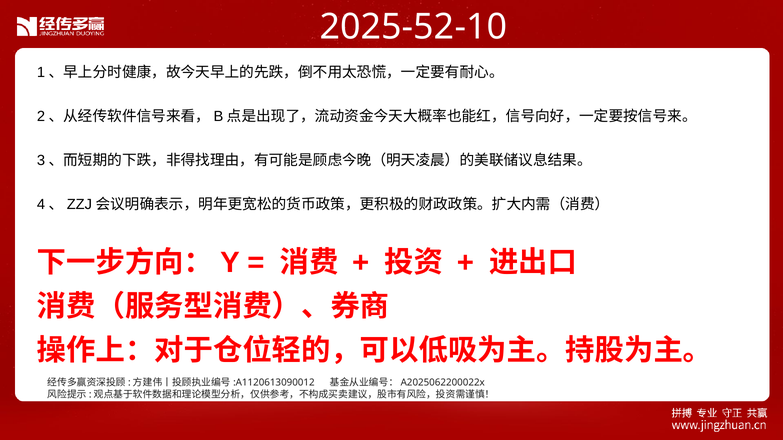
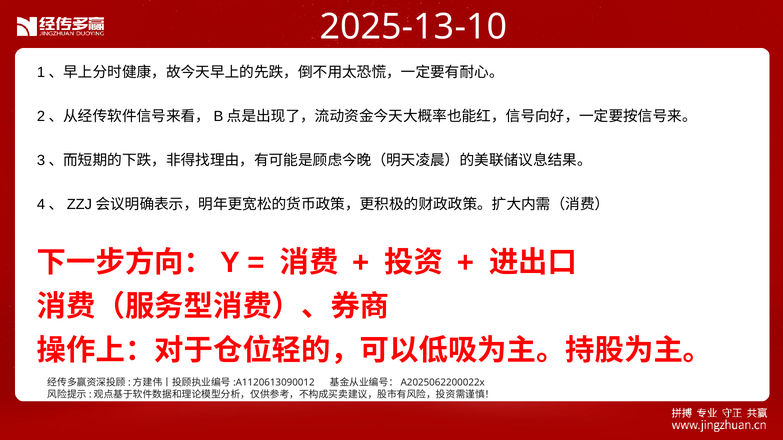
2025-52-10: 2025-52-10 -> 2025-13-10
